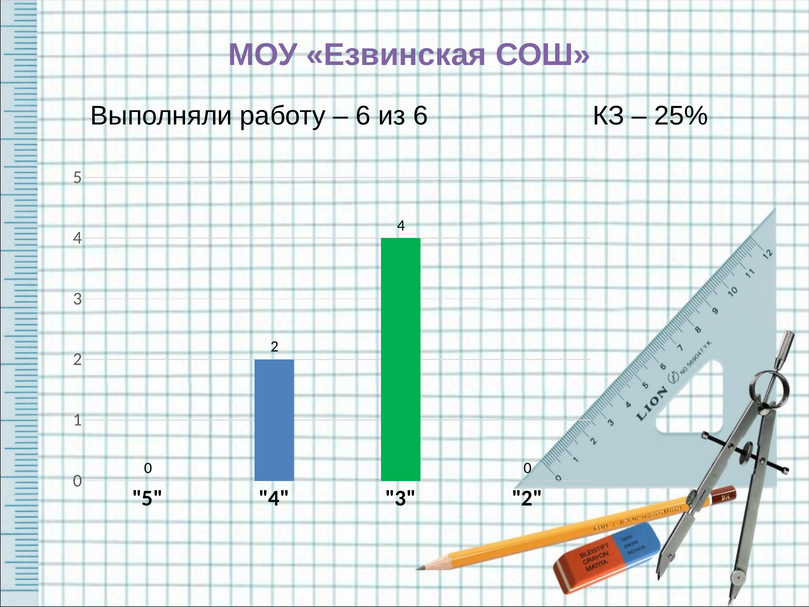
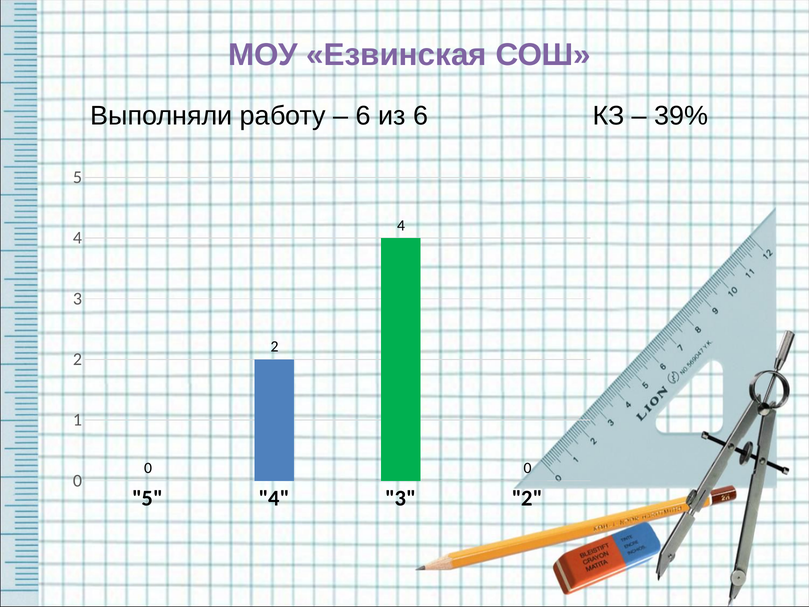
25%: 25% -> 39%
